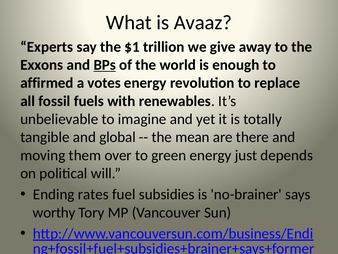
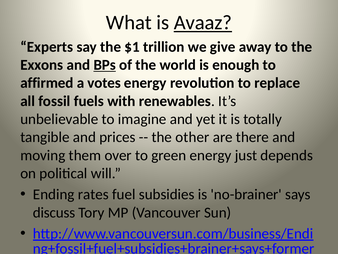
Avaaz underline: none -> present
global: global -> prices
mean: mean -> other
worthy: worthy -> discuss
